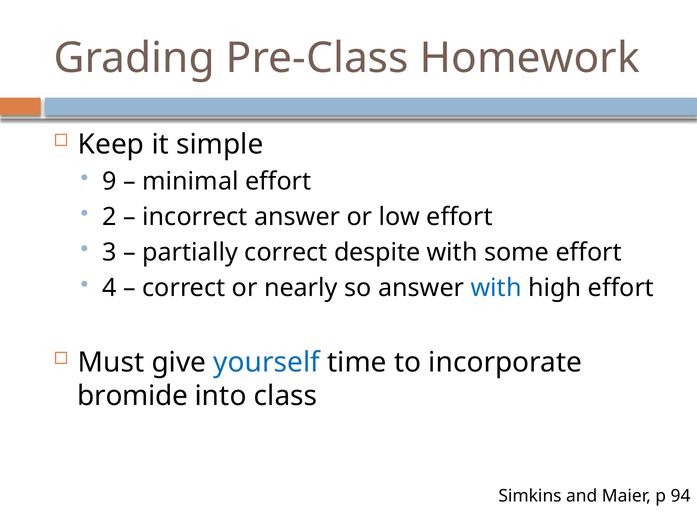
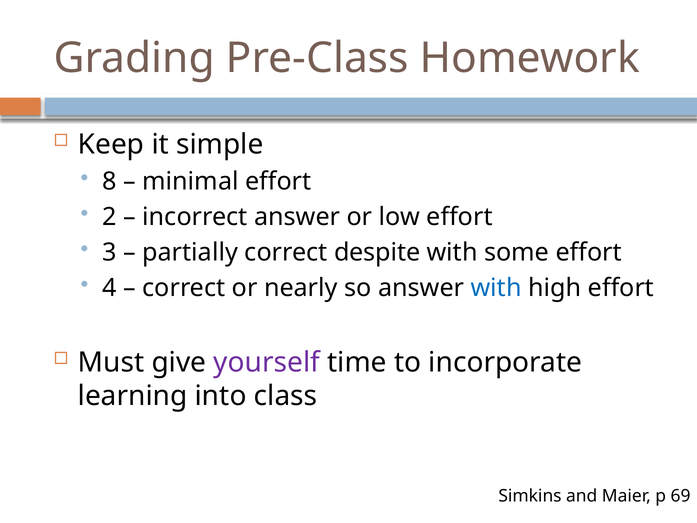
9: 9 -> 8
yourself colour: blue -> purple
bromide: bromide -> learning
94: 94 -> 69
